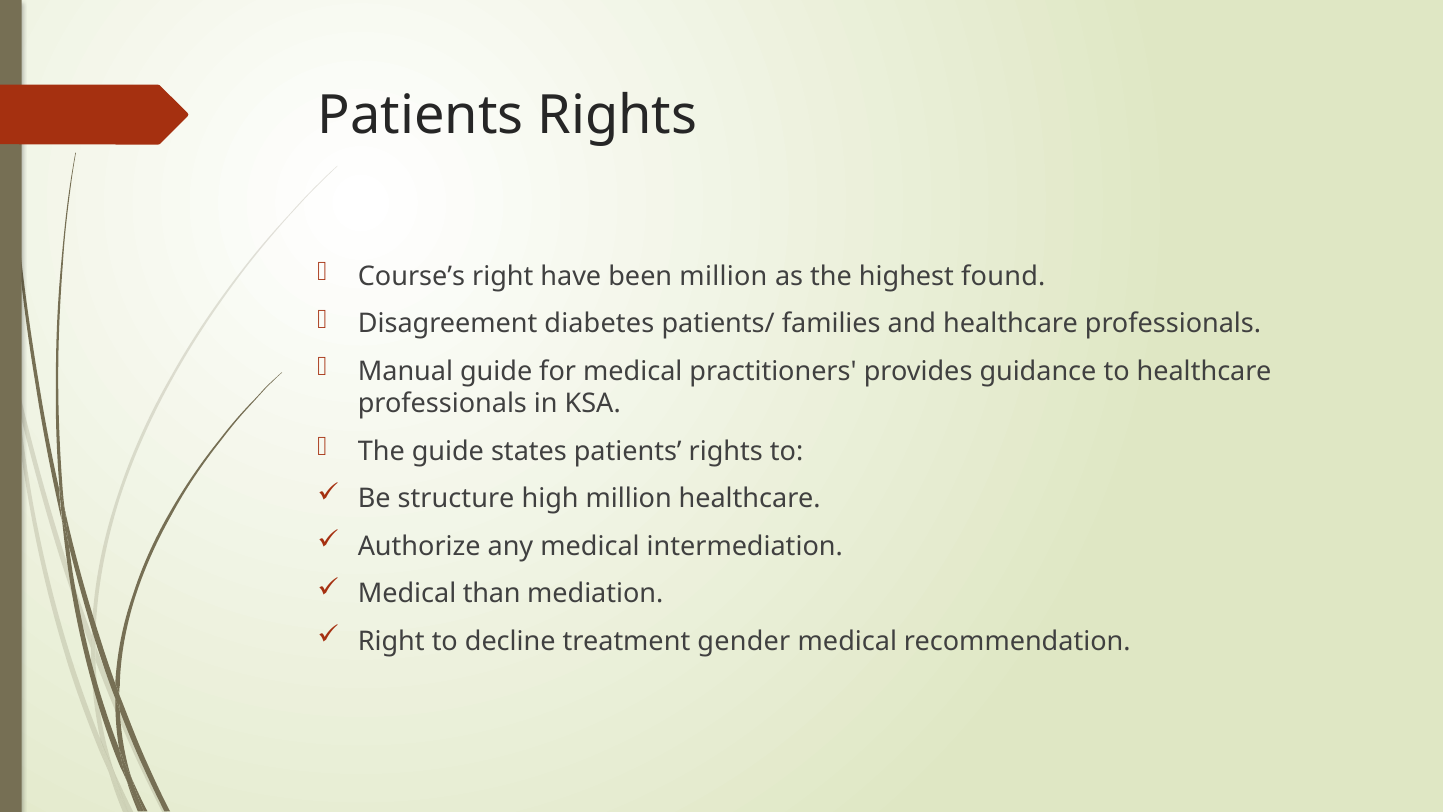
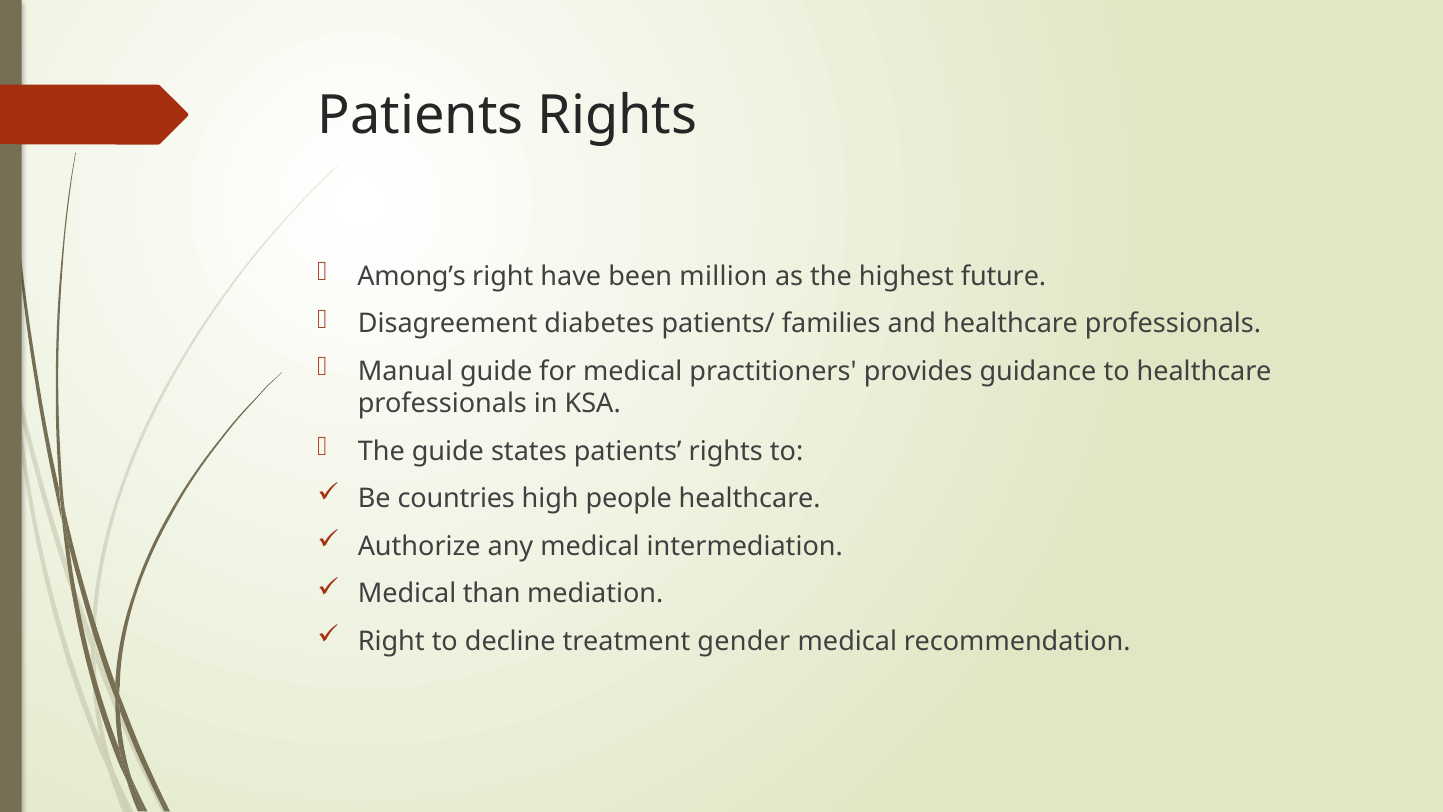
Course’s: Course’s -> Among’s
found: found -> future
structure: structure -> countries
high million: million -> people
